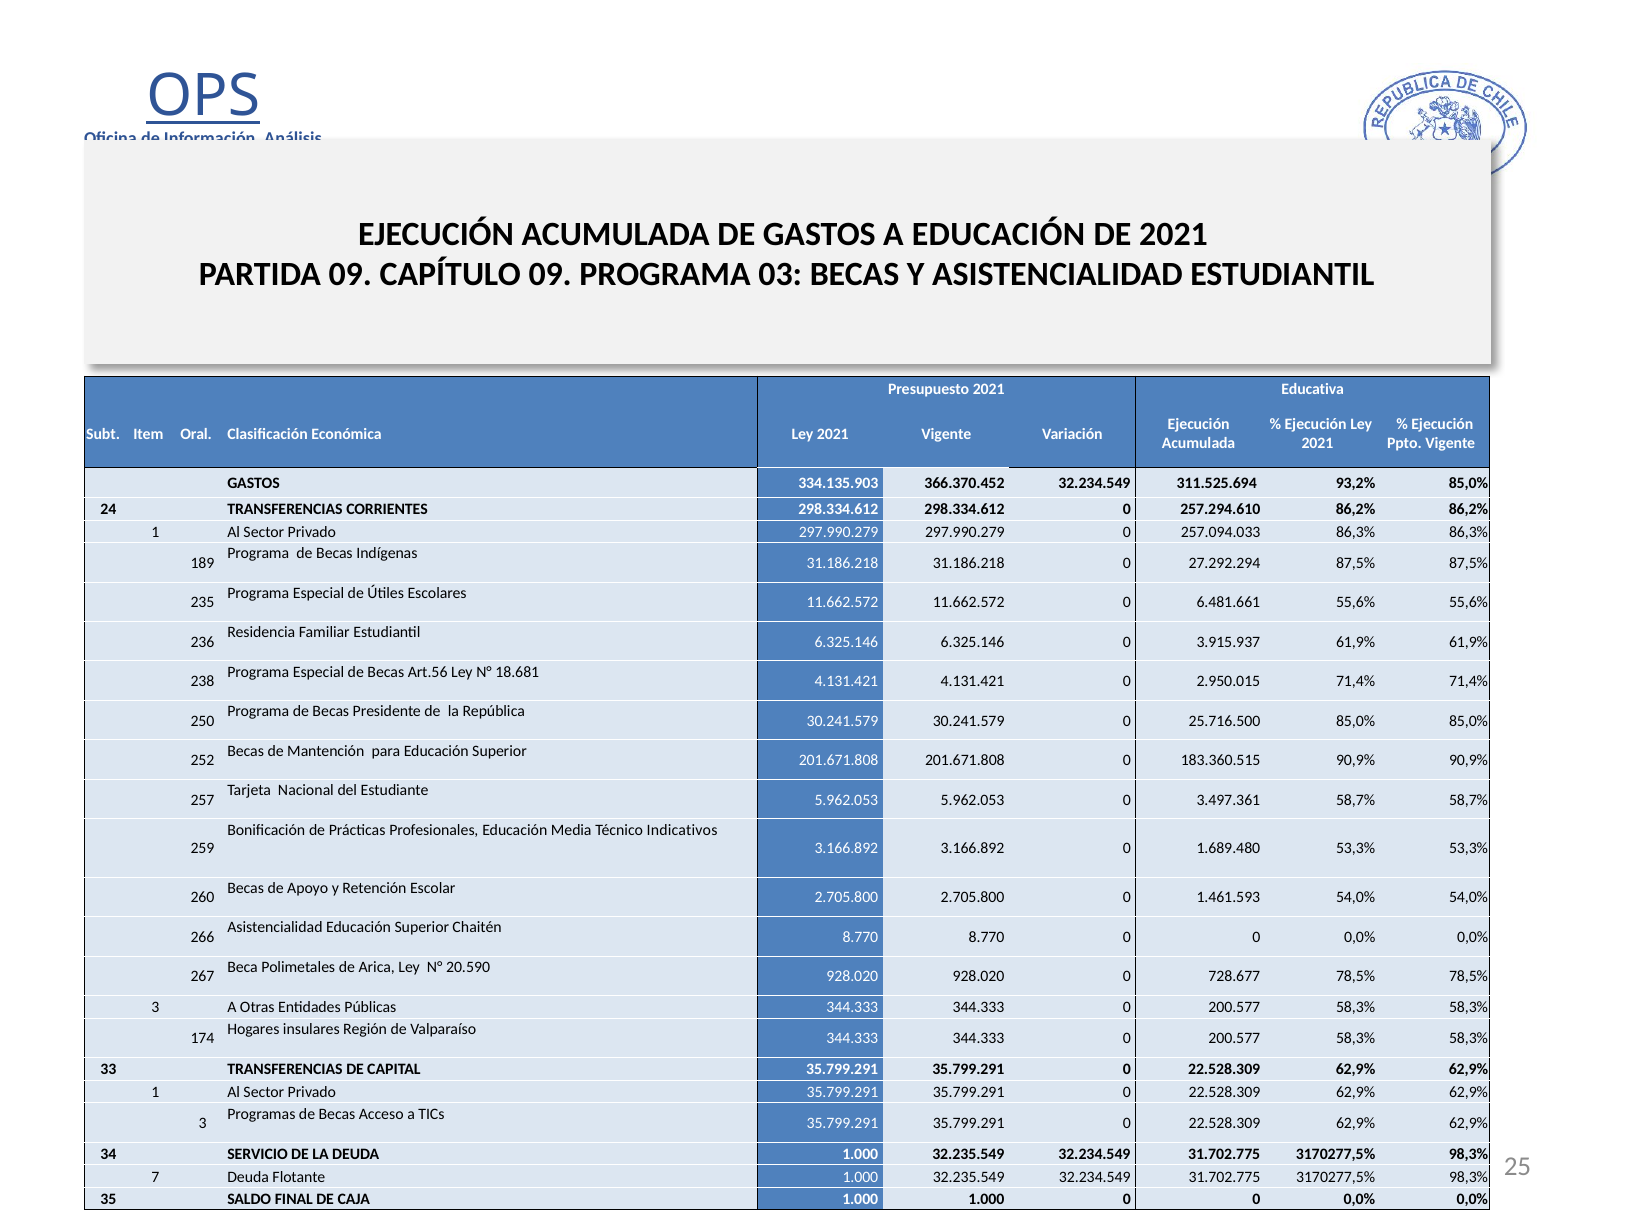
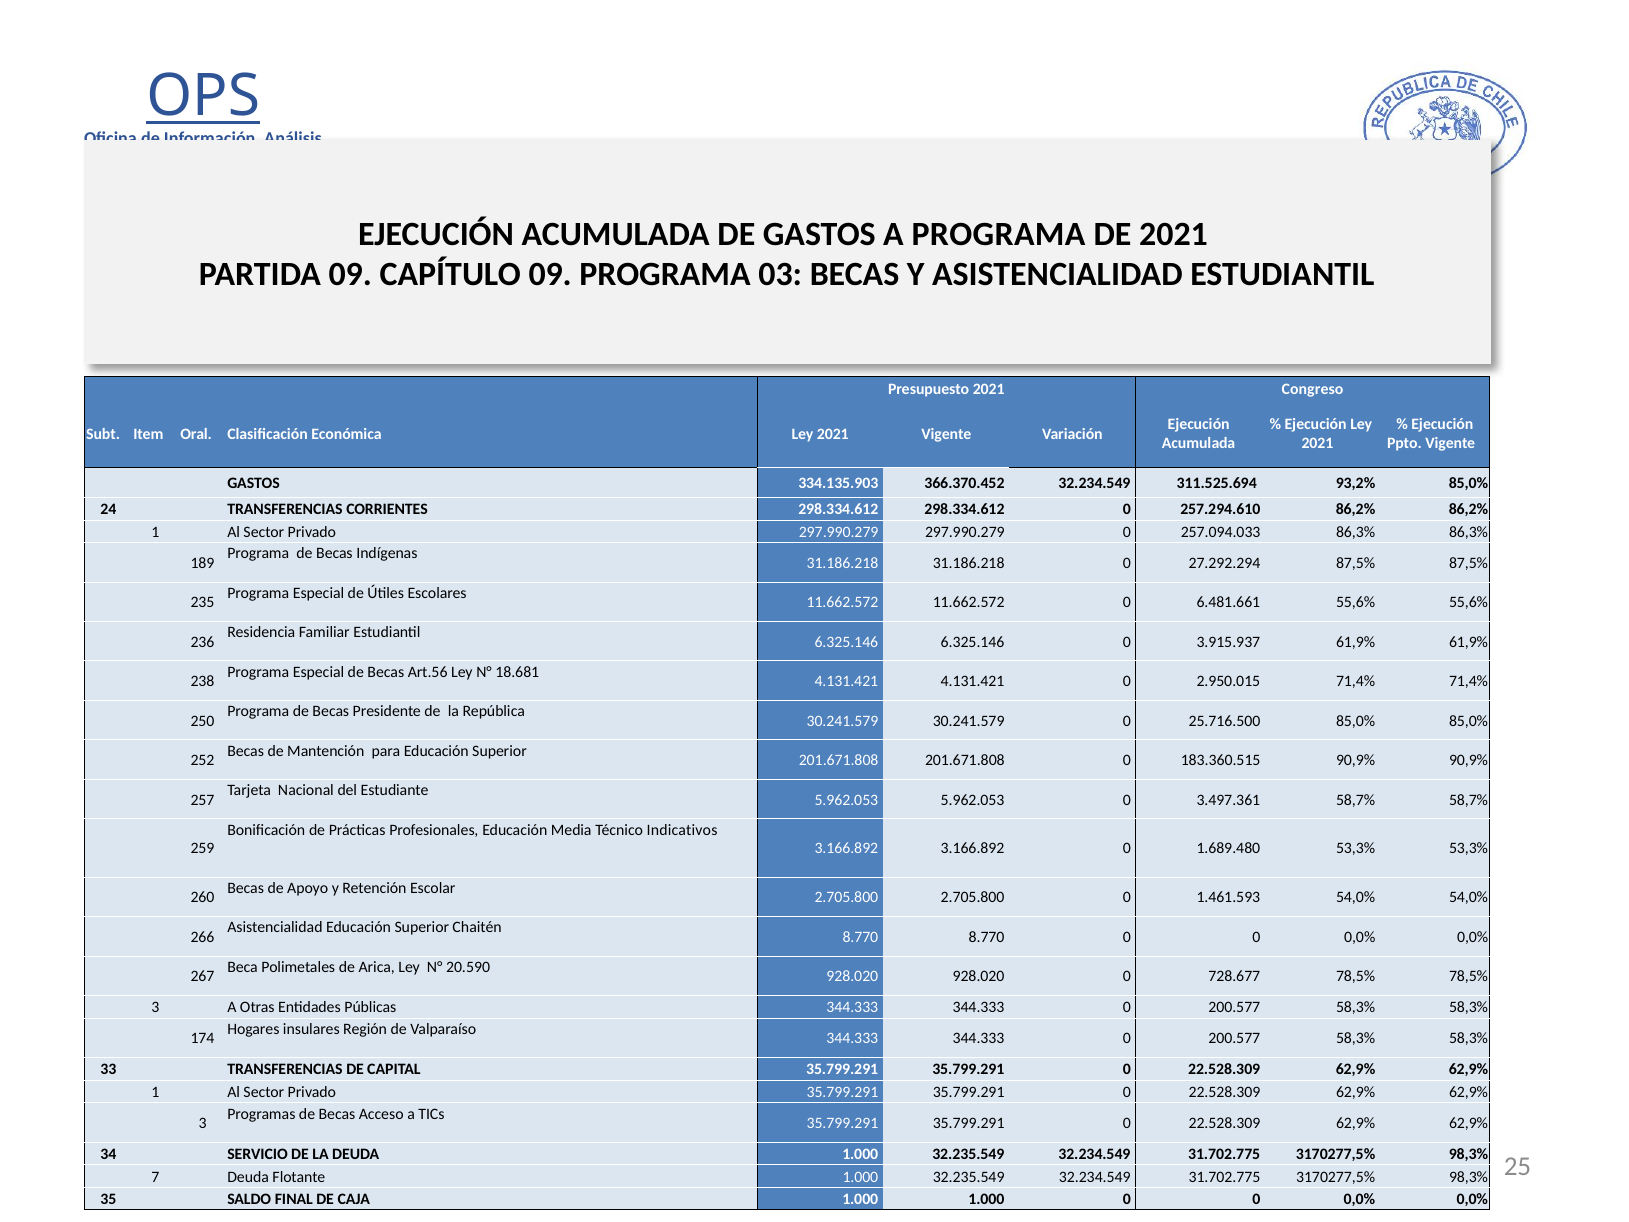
A EDUCACIÓN: EDUCACIÓN -> PROGRAMA
Educativa: Educativa -> Congreso
